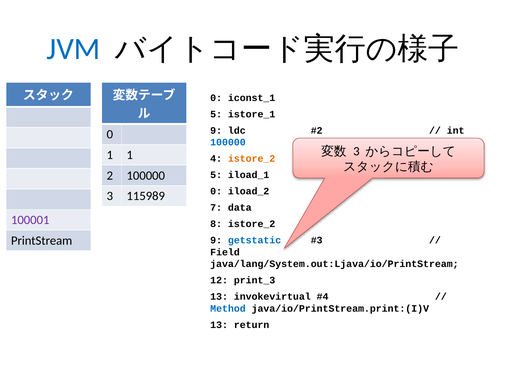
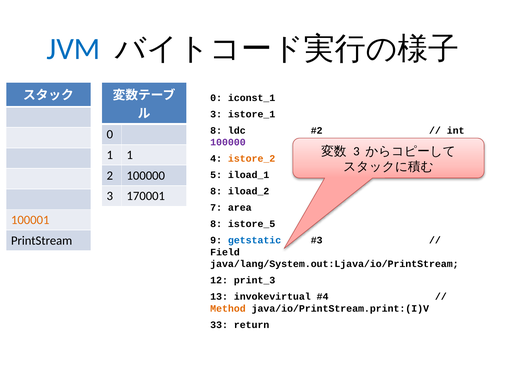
5 at (216, 114): 5 -> 3
9 at (216, 130): 9 -> 8
100000 at (228, 142) colour: blue -> purple
0 at (216, 191): 0 -> 8
115989: 115989 -> 170001
data: data -> area
100001 colour: purple -> orange
8 istore_2: istore_2 -> istore_5
Method colour: blue -> orange
13 at (219, 324): 13 -> 33
